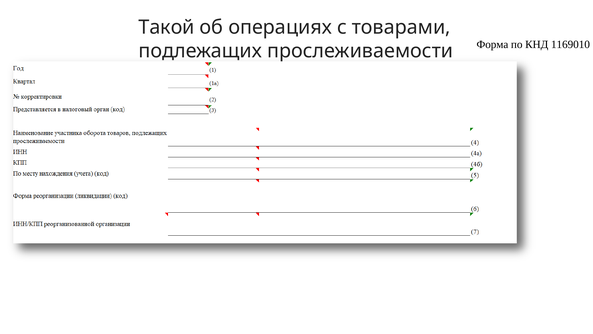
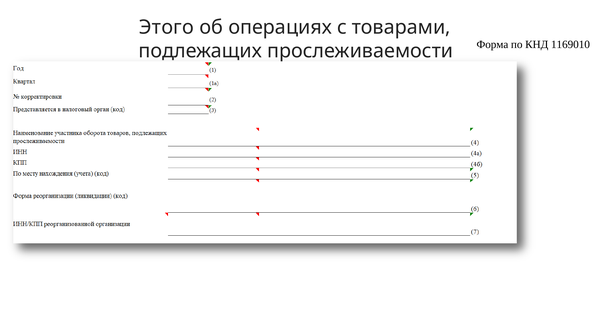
Такой: Такой -> Этого
